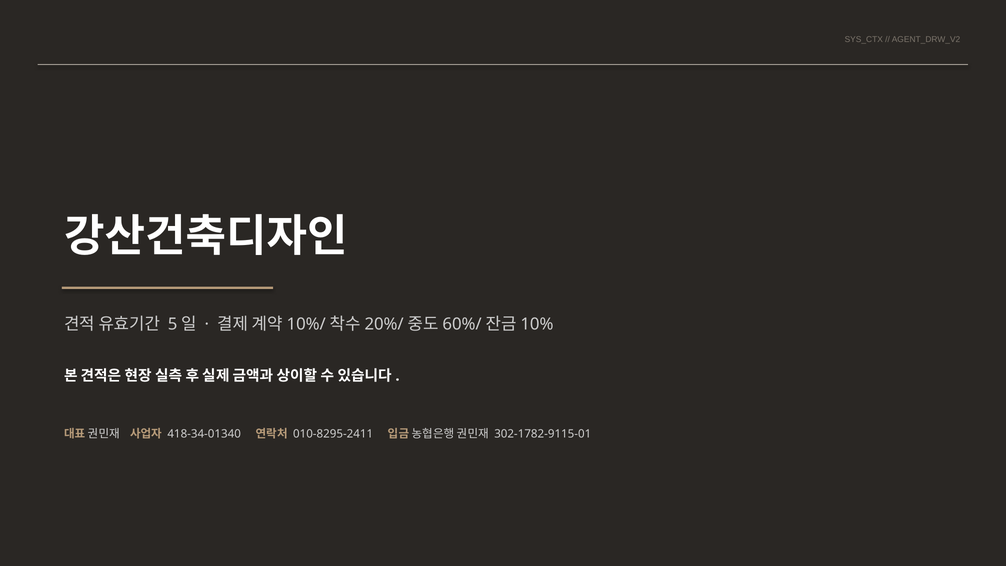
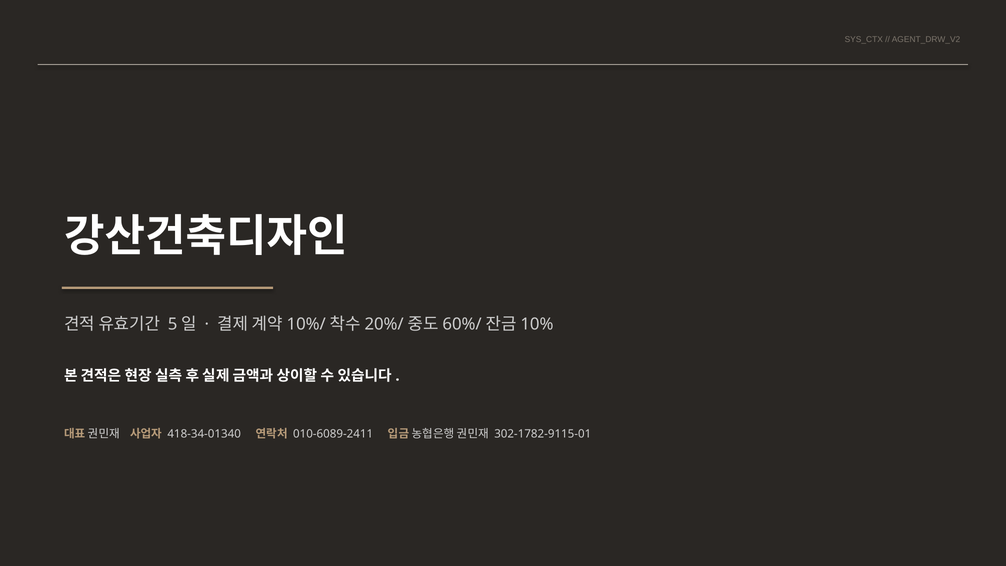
010-8295-2411: 010-8295-2411 -> 010-6089-2411
